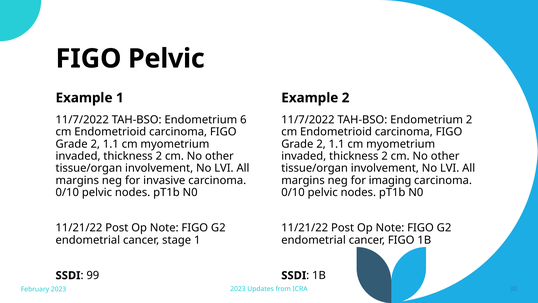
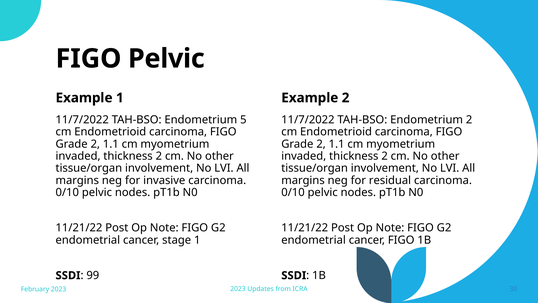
6: 6 -> 5
imaging: imaging -> residual
